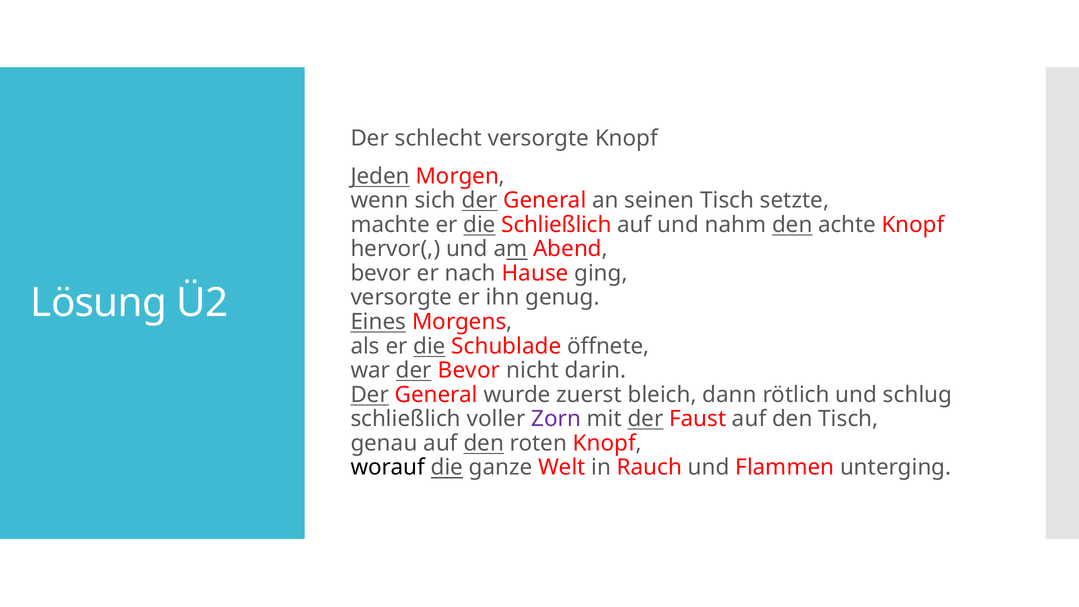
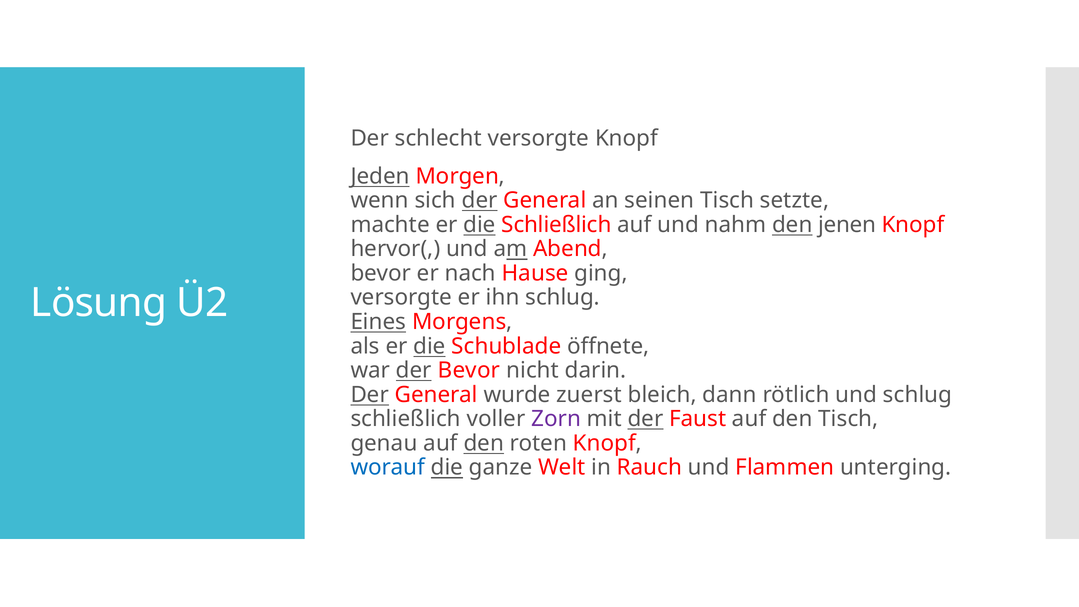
achte: achte -> jenen
ihn genug: genug -> schlug
worauf colour: black -> blue
